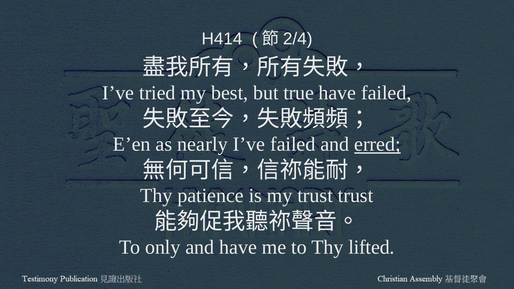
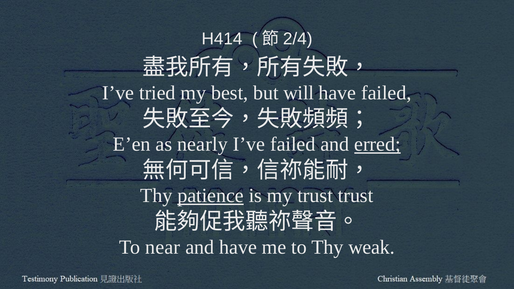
true: true -> will
patience underline: none -> present
only: only -> near
lifted: lifted -> weak
